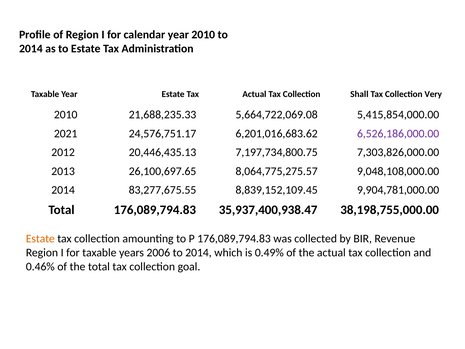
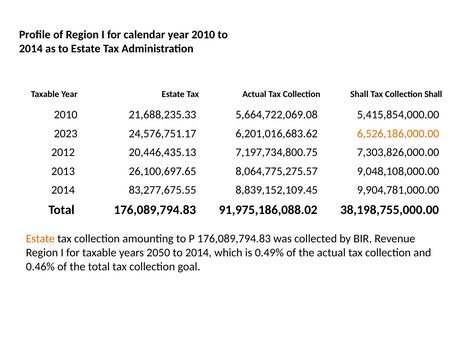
Very at (433, 94): Very -> Shall
2021: 2021 -> 2023
6,526,186,000.00 colour: purple -> orange
35,937,400,938.47: 35,937,400,938.47 -> 91,975,186,088.02
2006: 2006 -> 2050
